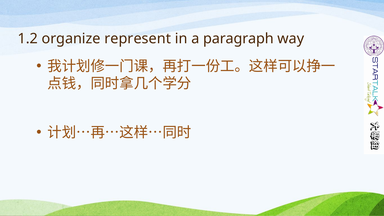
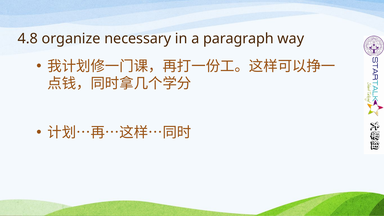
1.2: 1.2 -> 4.8
represent: represent -> necessary
